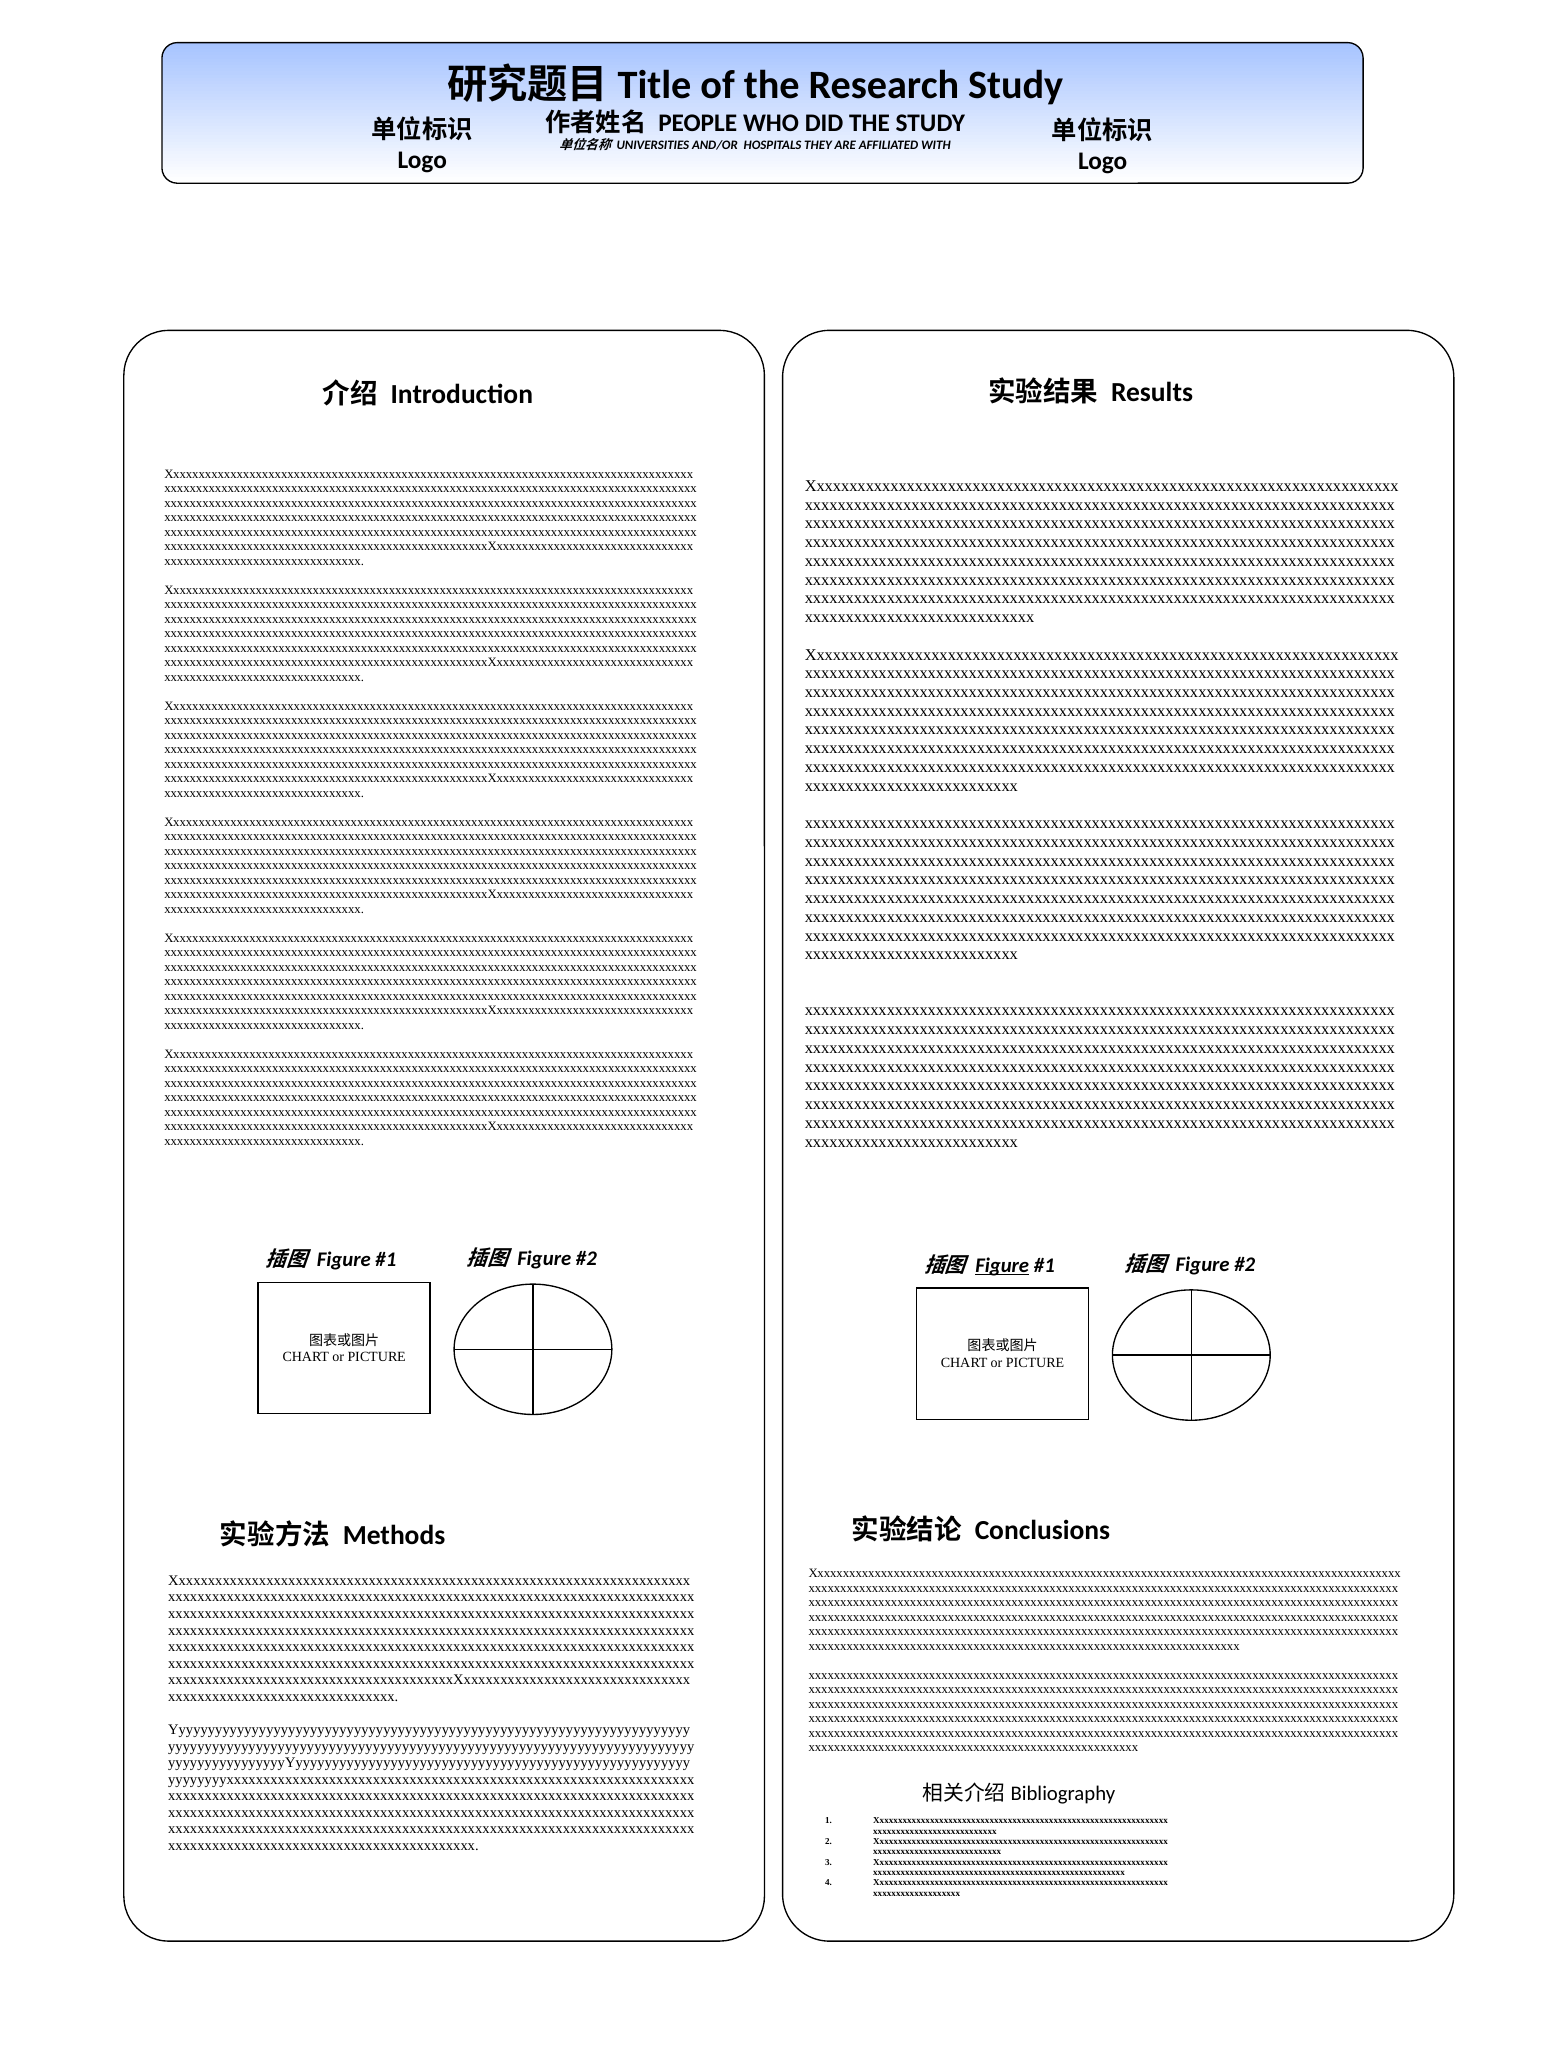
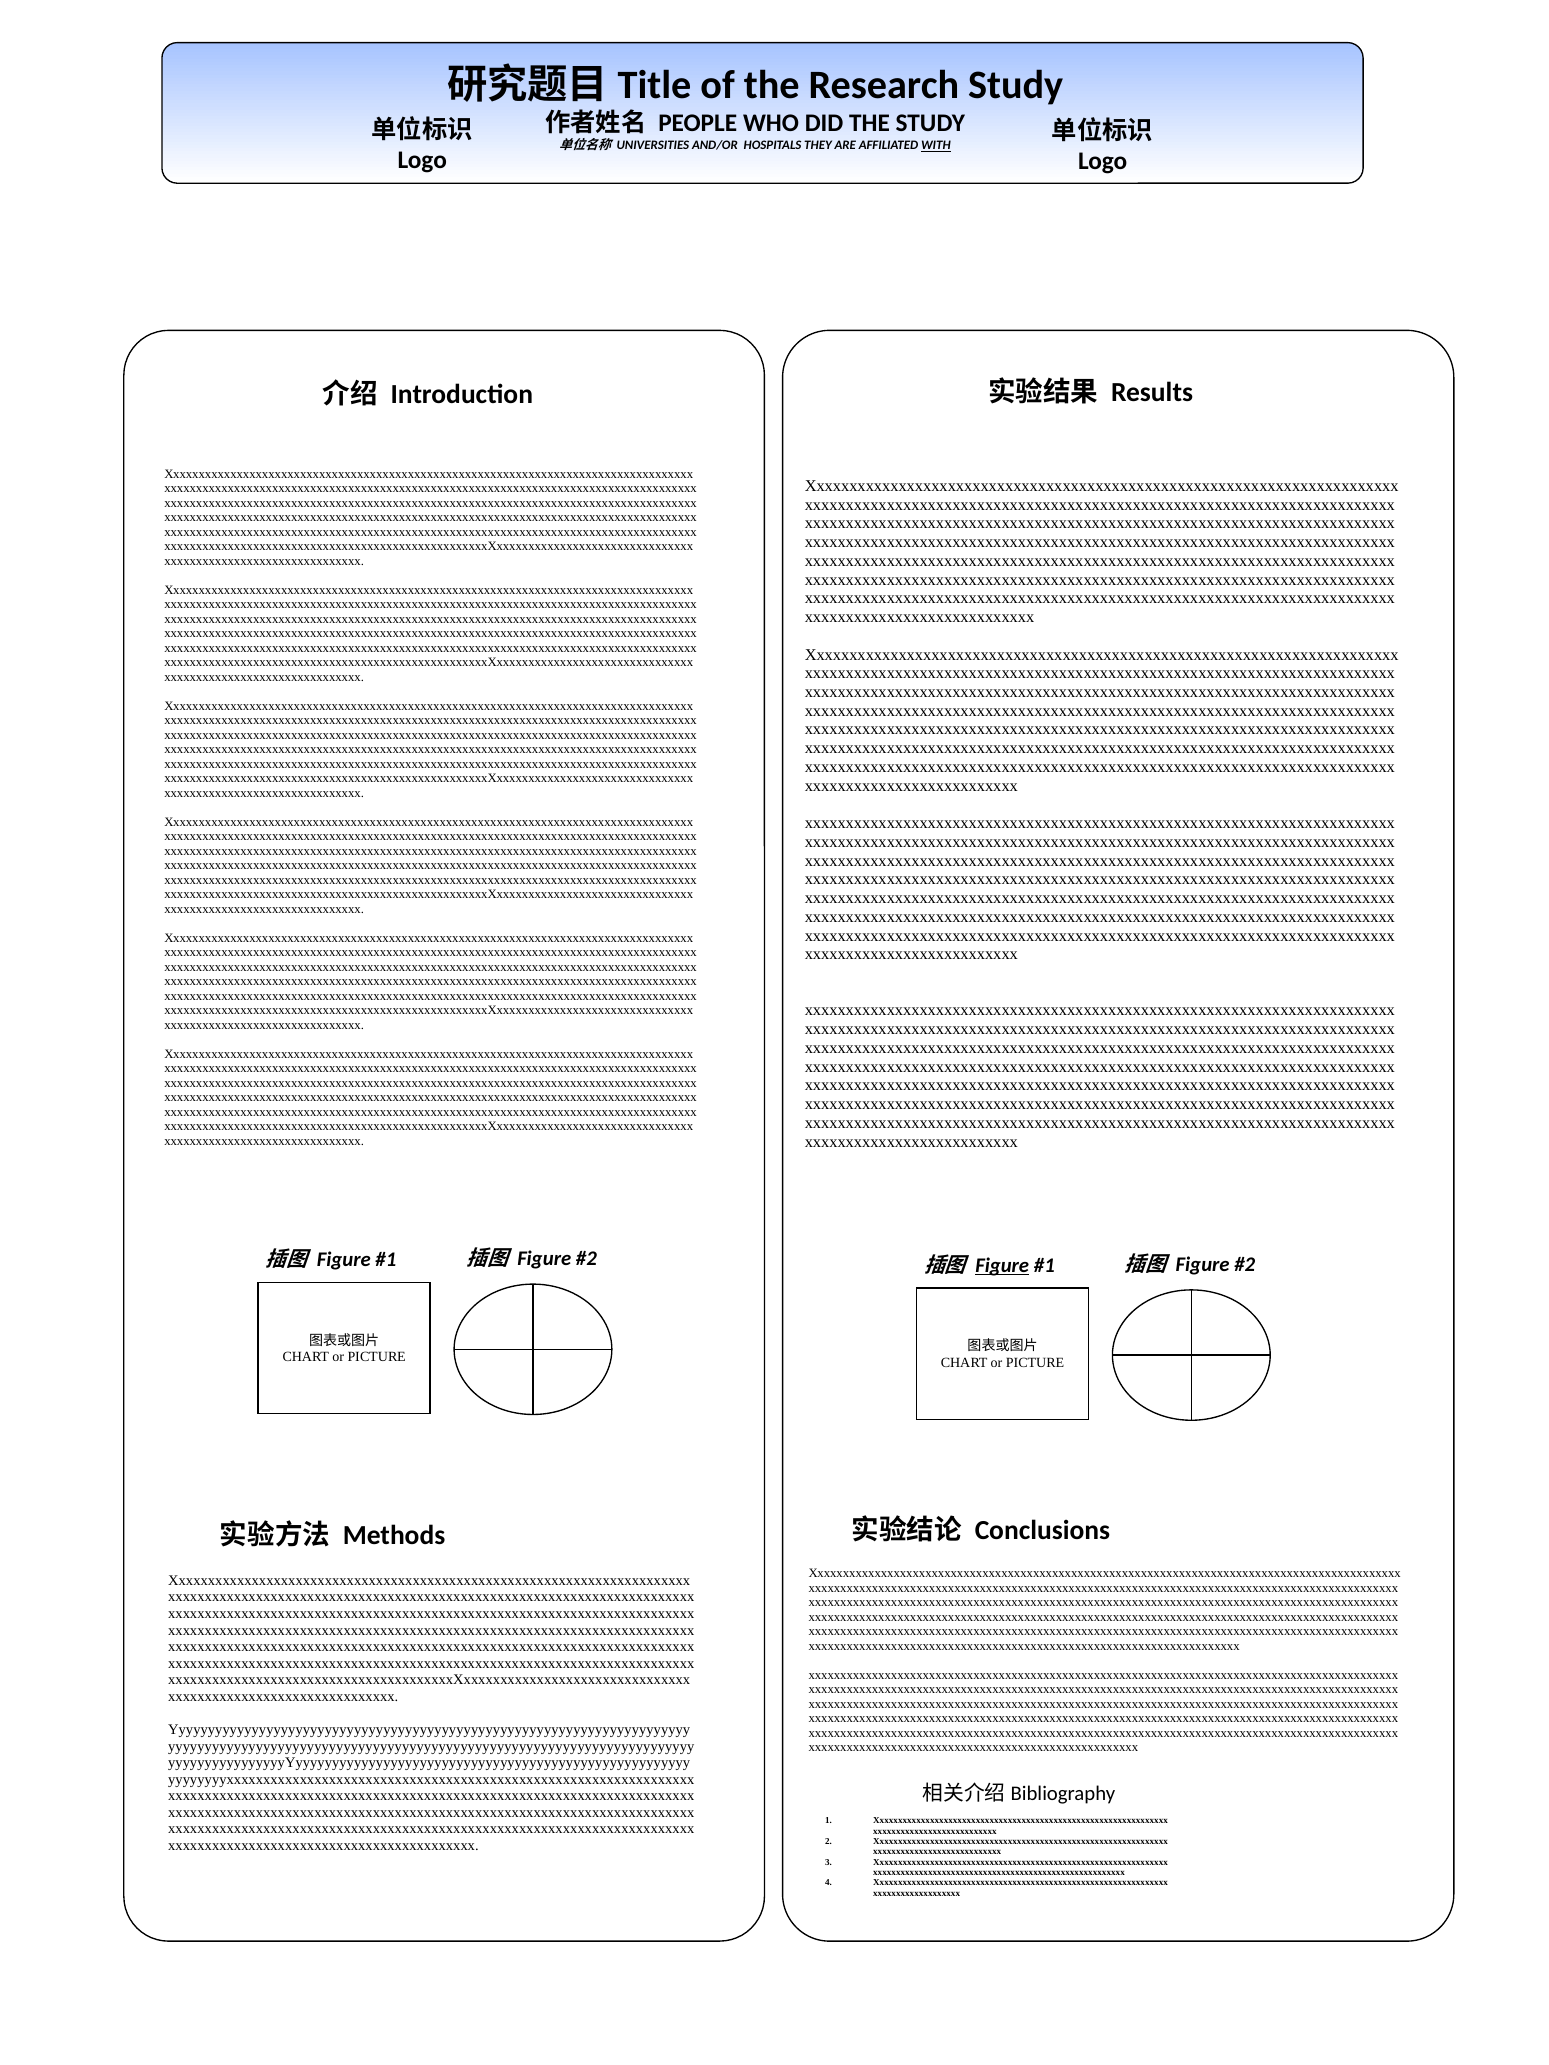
WITH underline: none -> present
